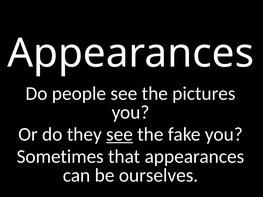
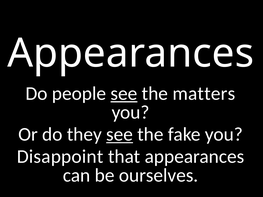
see at (124, 94) underline: none -> present
pictures: pictures -> matters
Sometimes: Sometimes -> Disappoint
